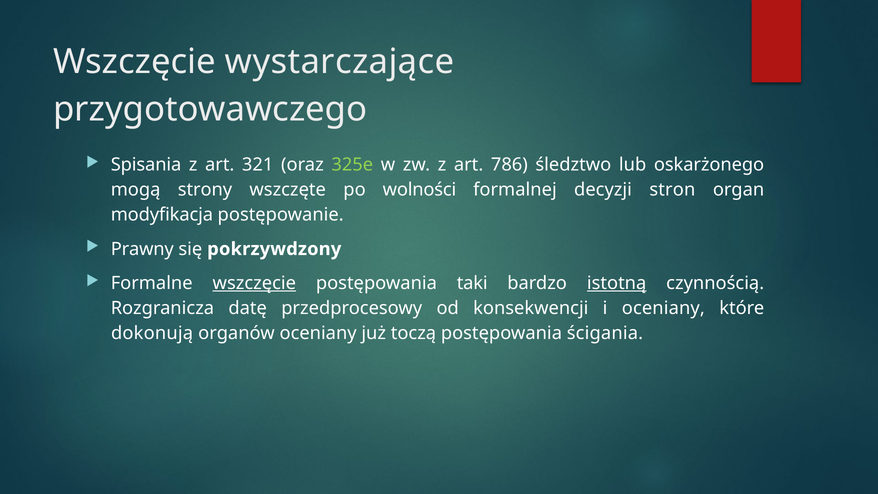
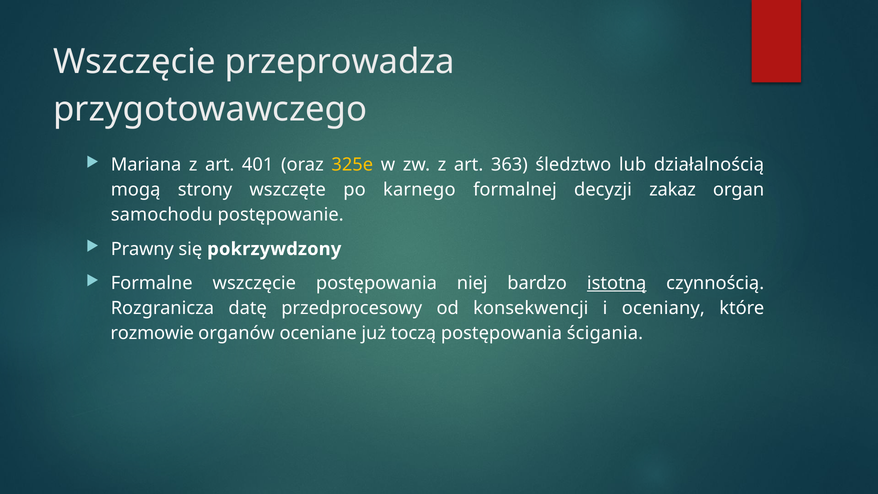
wystarczające: wystarczające -> przeprowadza
Spisania: Spisania -> Mariana
321: 321 -> 401
325e colour: light green -> yellow
786: 786 -> 363
oskarżonego: oskarżonego -> działalnością
wolności: wolności -> karnego
stron: stron -> zakaz
modyfikacja: modyfikacja -> samochodu
wszczęcie at (254, 283) underline: present -> none
taki: taki -> niej
dokonują: dokonują -> rozmowie
organów oceniany: oceniany -> oceniane
